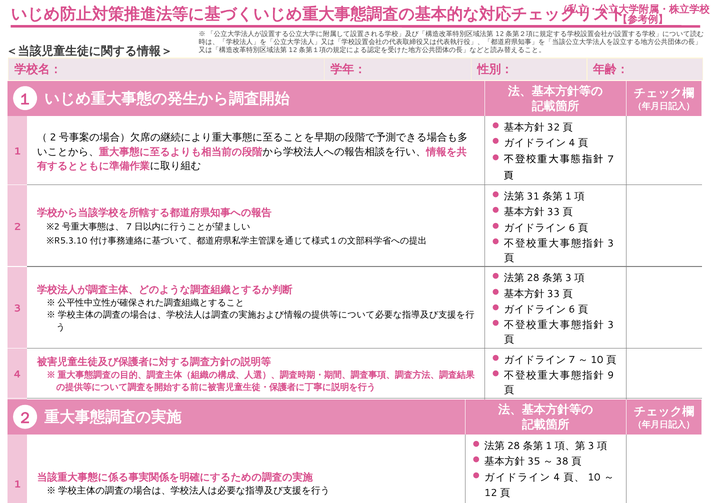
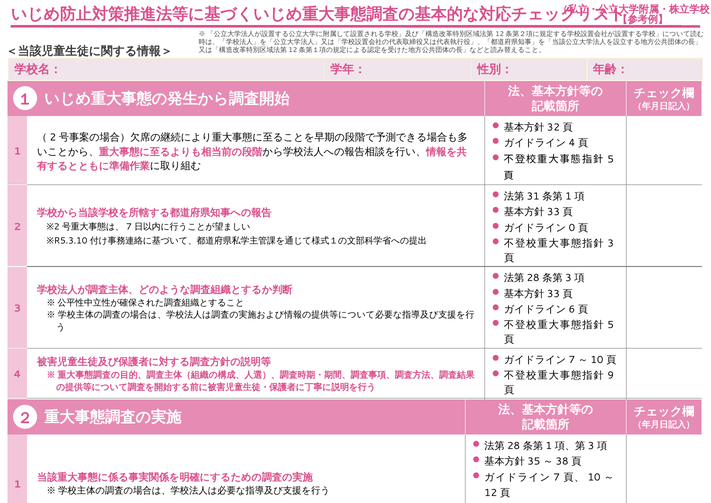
7 at (611, 160): 7 -> 5
6 at (572, 228): 6 -> 0
3 at (611, 325): 3 -> 5
4 at (557, 477): 4 -> 7
